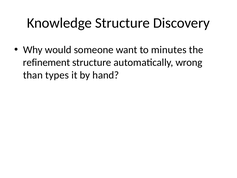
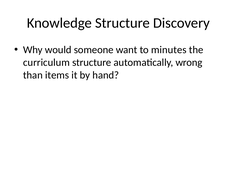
refinement: refinement -> curriculum
types: types -> items
